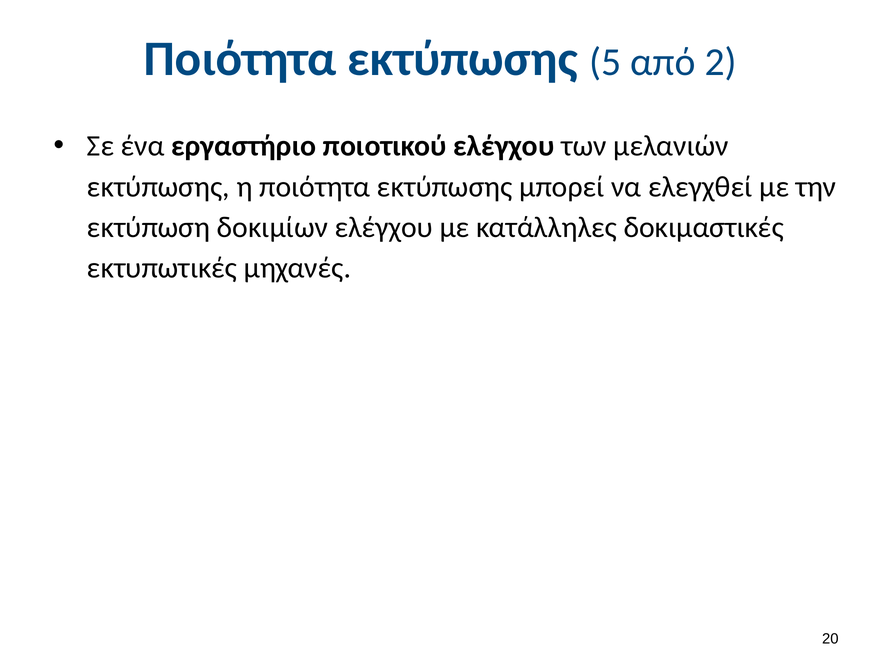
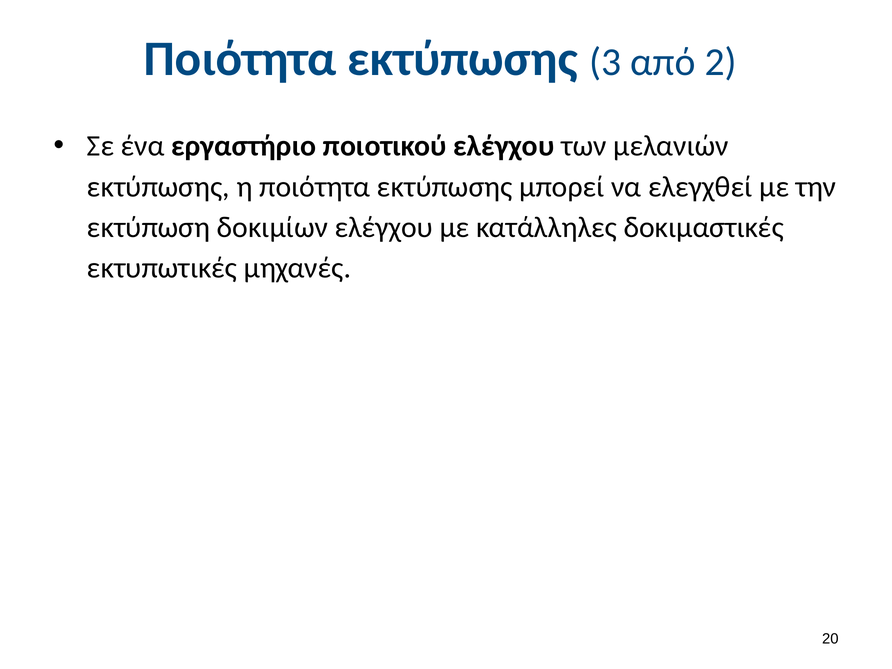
5: 5 -> 3
